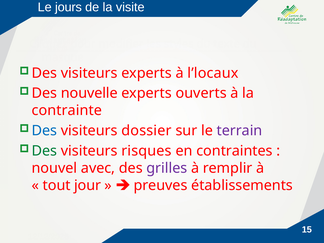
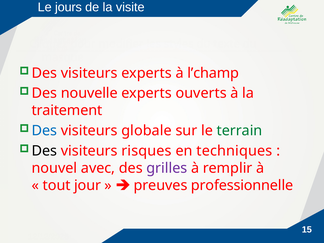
l’locaux: l’locaux -> l’champ
contrainte: contrainte -> traitement
dossier: dossier -> globale
terrain colour: purple -> green
Des at (44, 151) colour: green -> black
contraintes: contraintes -> techniques
établissements: établissements -> professionnelle
